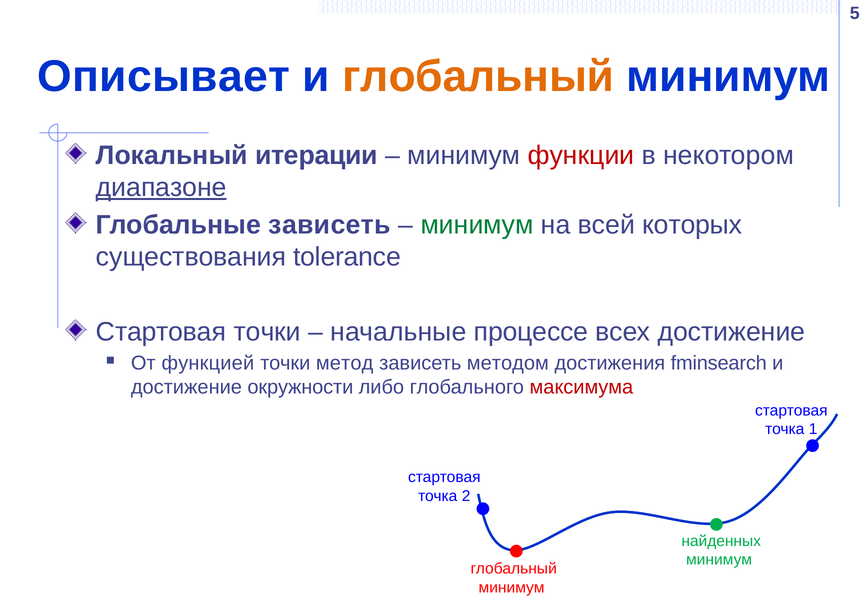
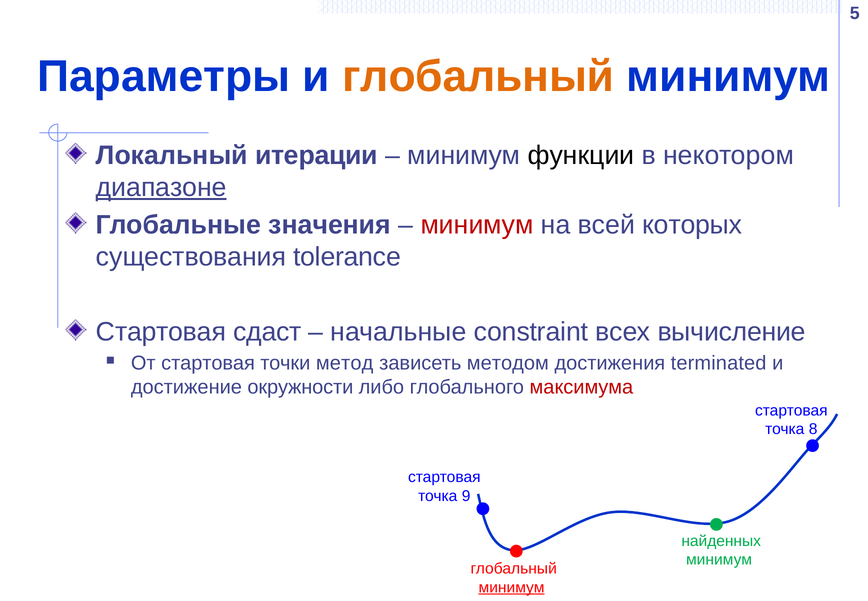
Описывает: Описывает -> Параметры
функции colour: red -> black
Глобальные зависеть: зависеть -> значения
минимум at (477, 225) colour: green -> red
Стартовая точки: точки -> сдаст
процессе: процессе -> constraint
всех достижение: достижение -> вычисление
От функцией: функцией -> стартовая
fminsearch: fminsearch -> terminated
1: 1 -> 8
2: 2 -> 9
минимум at (512, 587) underline: none -> present
